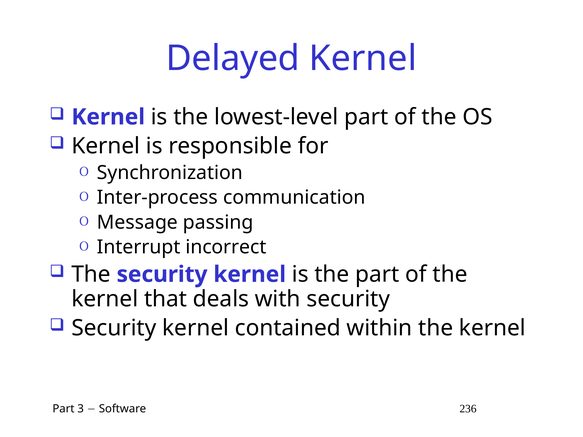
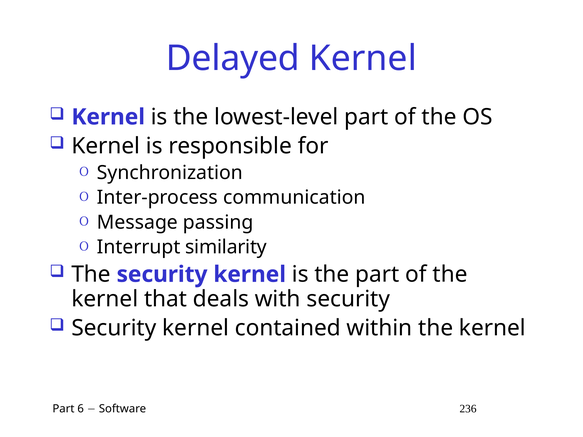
incorrect: incorrect -> similarity
3: 3 -> 6
